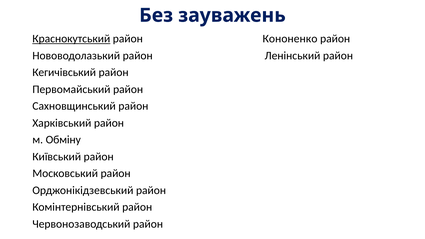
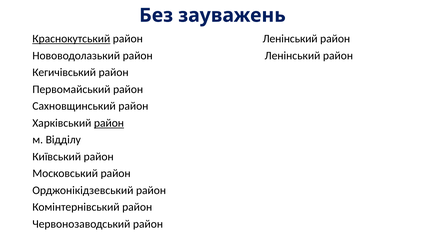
Кононенко at (290, 39): Кононенко -> Ленінський
район at (109, 123) underline: none -> present
Обміну: Обміну -> Відділу
